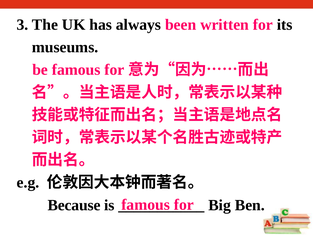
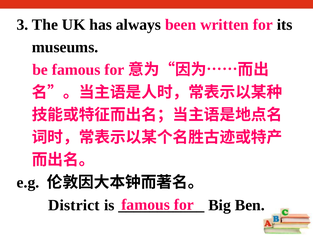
Because: Because -> District
